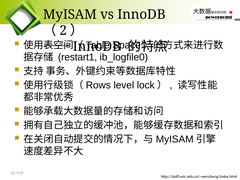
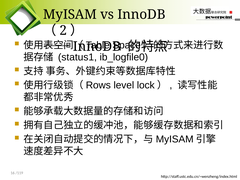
restart1: restart1 -> status1
